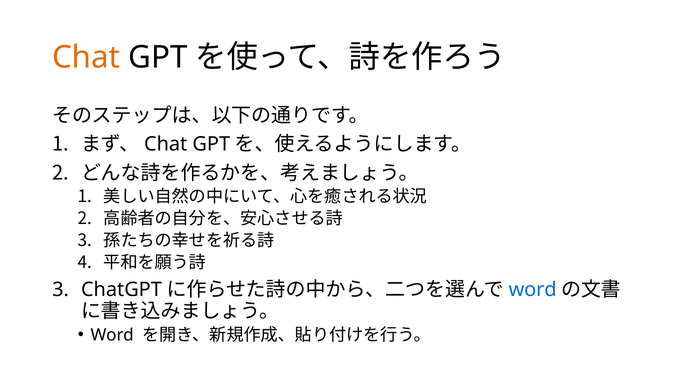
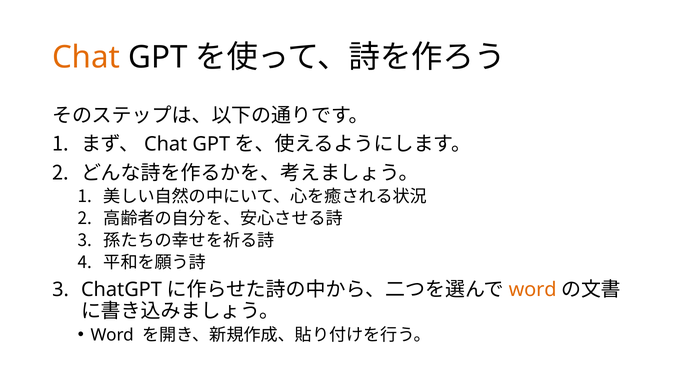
word at (533, 290) colour: blue -> orange
